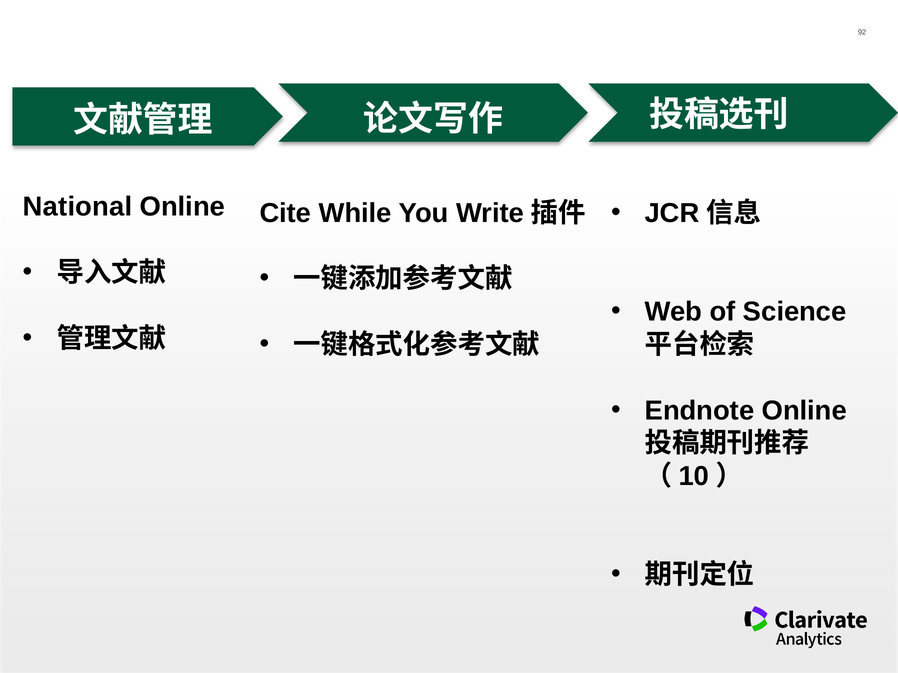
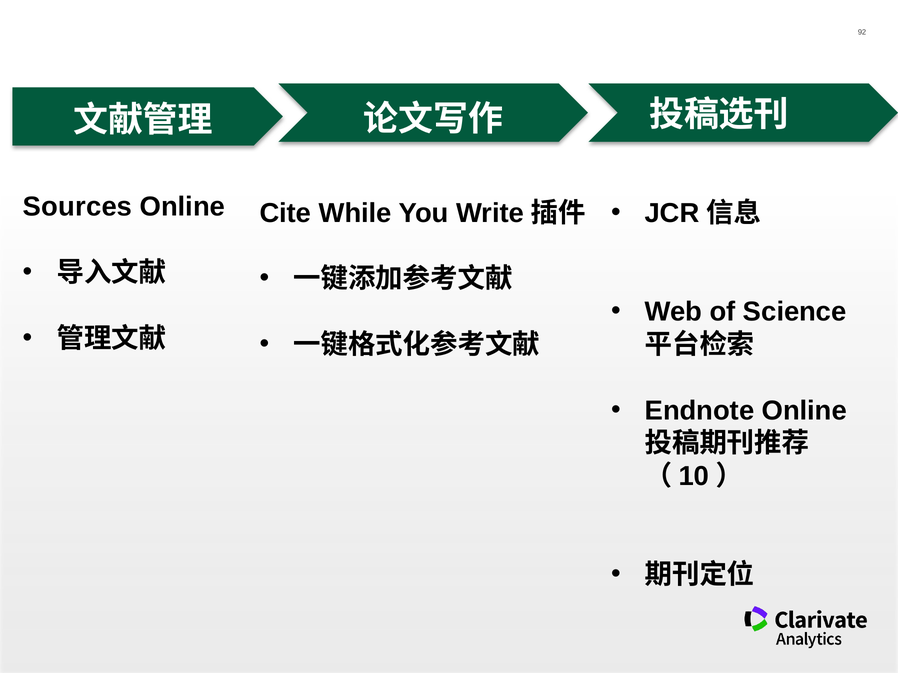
National: National -> Sources
